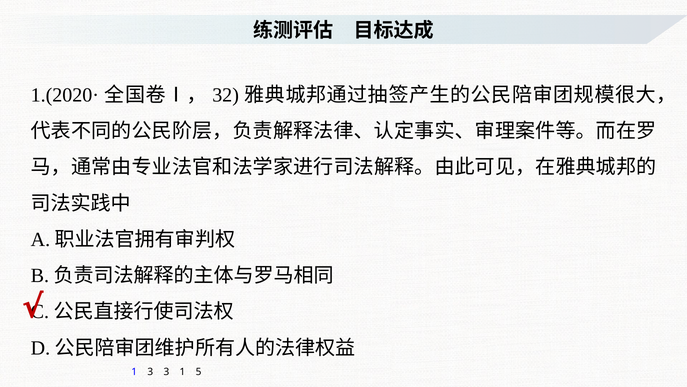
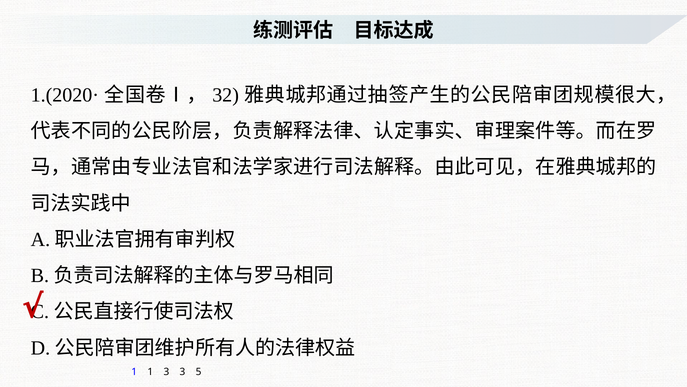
1 3: 3 -> 1
3 1: 1 -> 3
